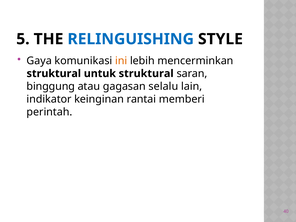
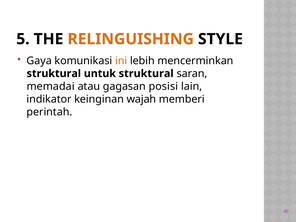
RELINGUISHING colour: blue -> orange
binggung: binggung -> memadai
selalu: selalu -> posisi
rantai: rantai -> wajah
